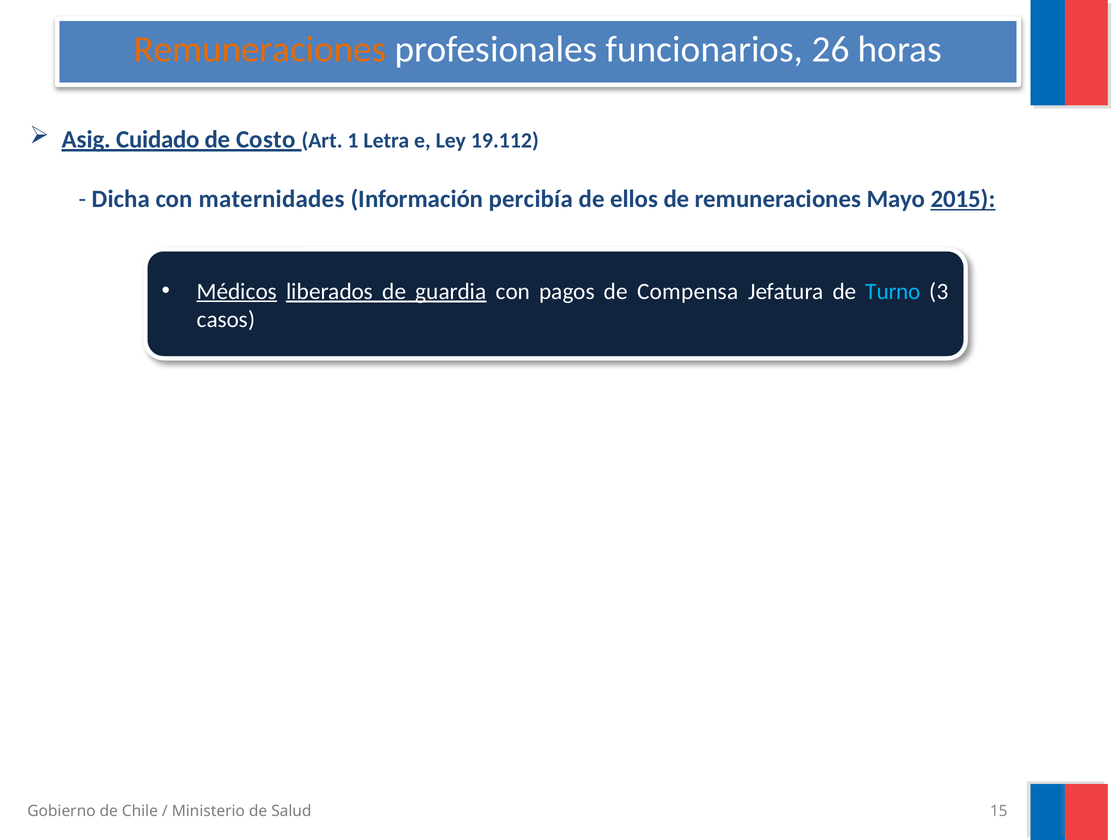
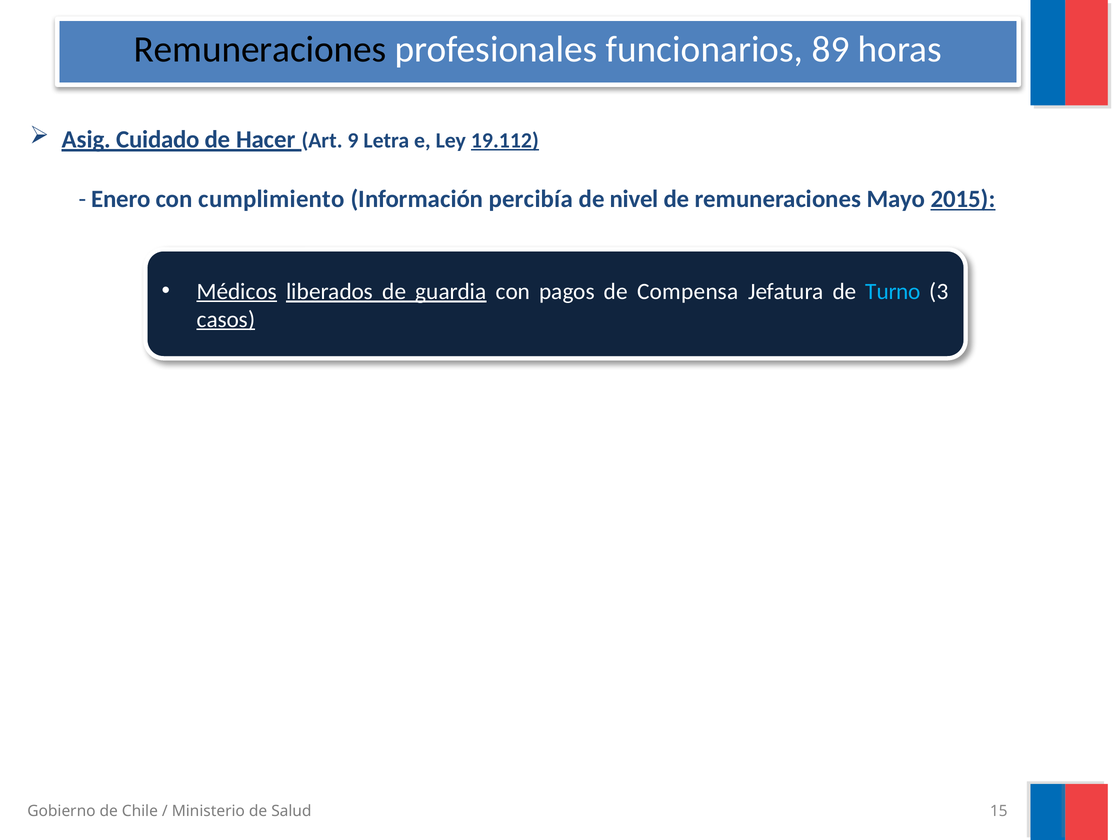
Remuneraciones at (260, 49) colour: orange -> black
26: 26 -> 89
Costo: Costo -> Hacer
1: 1 -> 9
19.112 underline: none -> present
Dicha: Dicha -> Enero
maternidades: maternidades -> cumplimiento
ellos: ellos -> nivel
casos underline: none -> present
